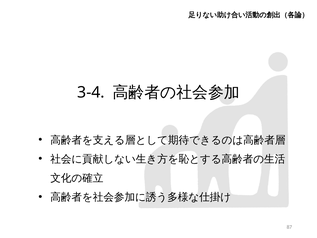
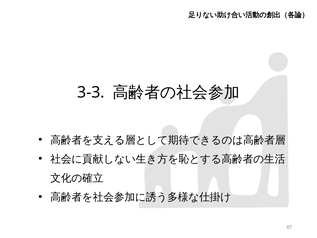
3-4: 3-4 -> 3-3
